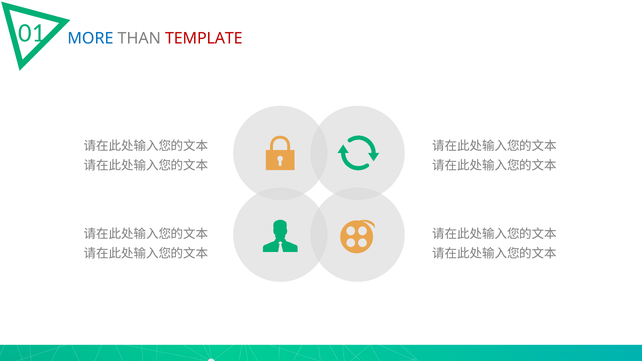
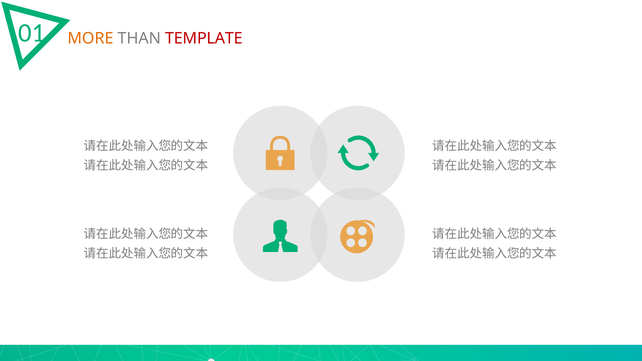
MORE colour: blue -> orange
